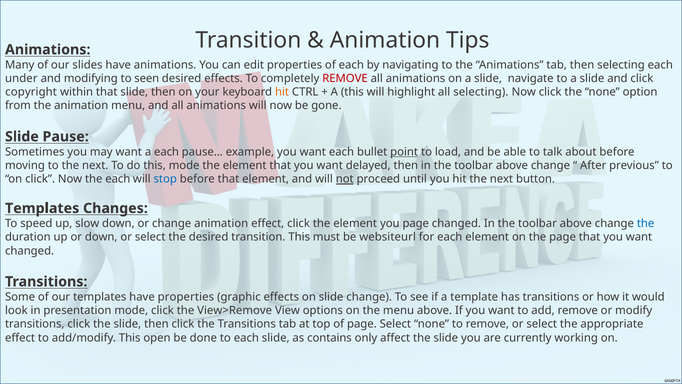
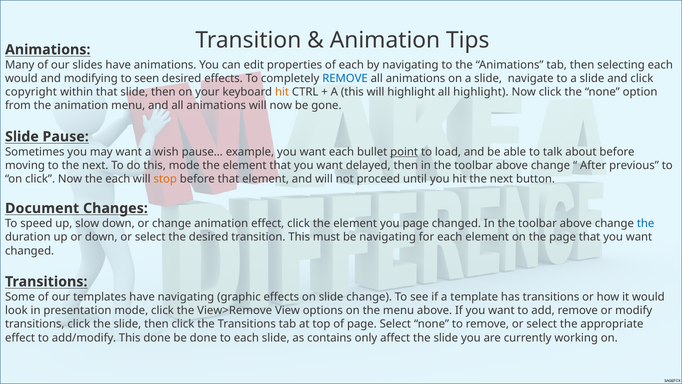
under at (21, 78): under -> would
REMOVE at (345, 78) colour: red -> blue
all selecting: selecting -> highlight
a each: each -> wish
stop colour: blue -> orange
not underline: present -> none
Templates at (42, 208): Templates -> Document
be websiteurl: websiteurl -> navigating
have properties: properties -> navigating
This open: open -> done
